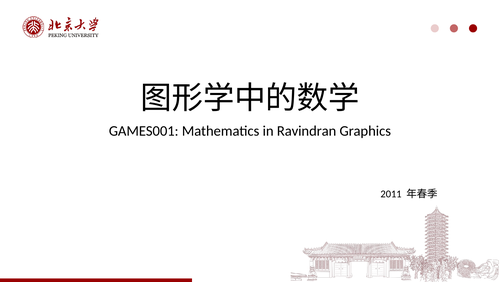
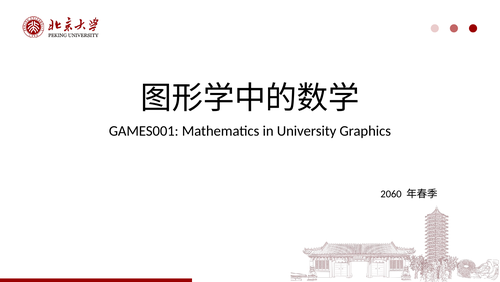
Ravindran: Ravindran -> University
2011: 2011 -> 2060
